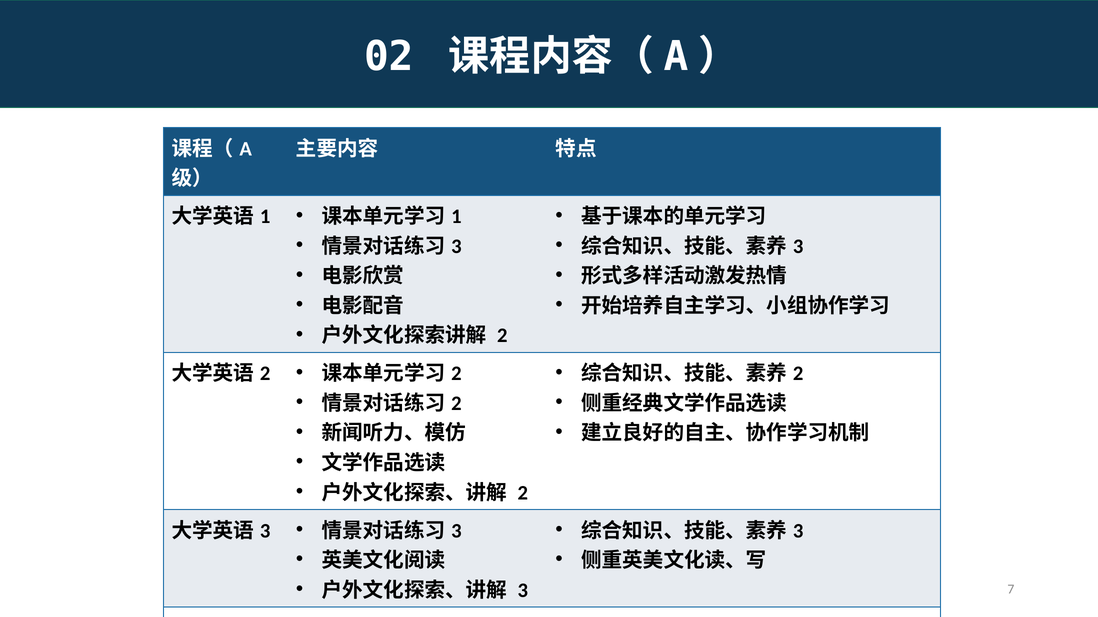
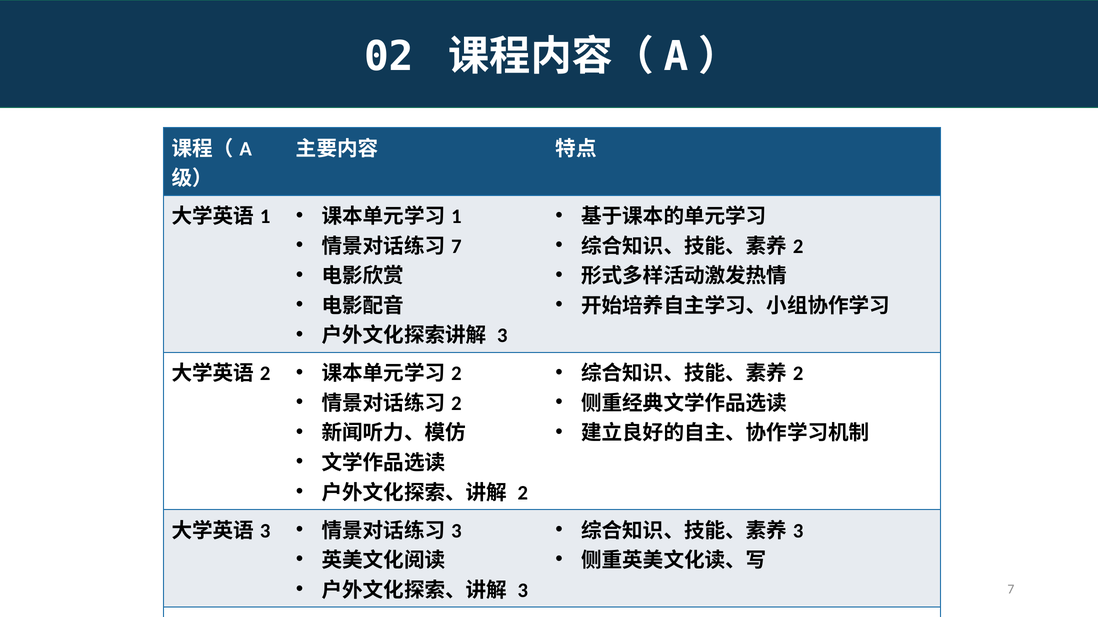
3 at (456, 247): 3 -> 7
3 at (798, 247): 3 -> 2
2 at (502, 336): 2 -> 3
